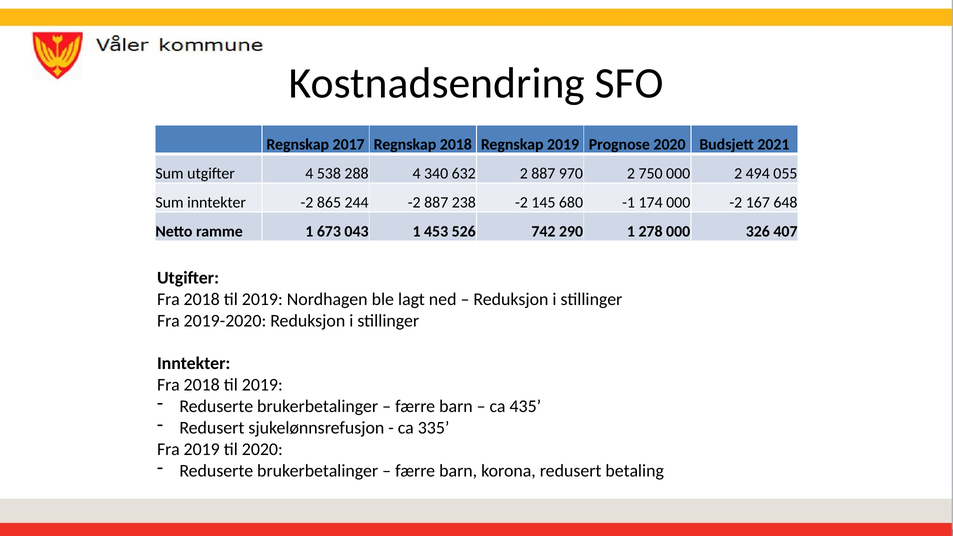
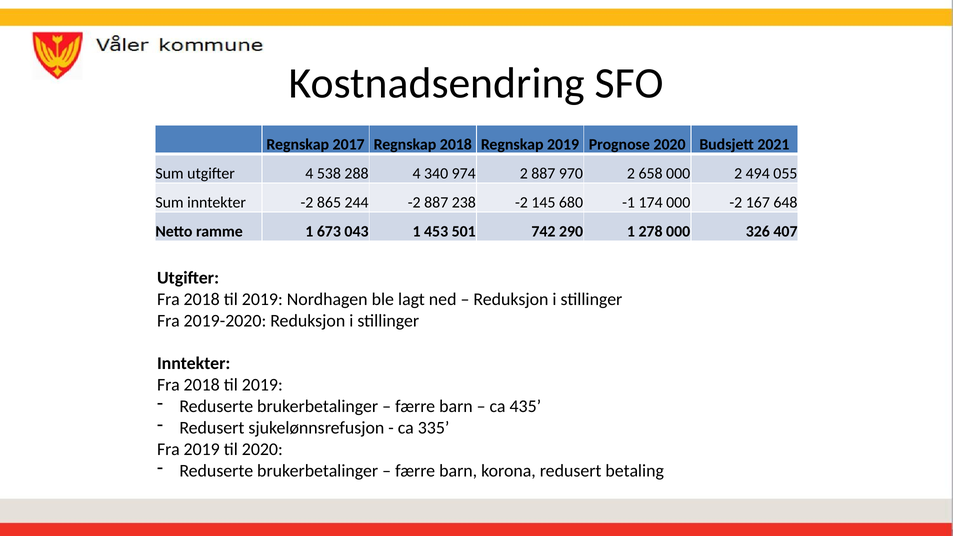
632: 632 -> 974
750: 750 -> 658
526: 526 -> 501
